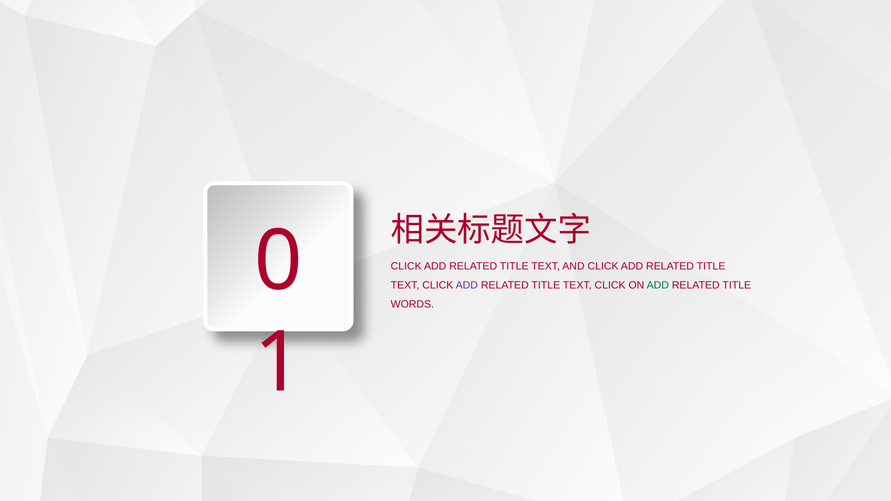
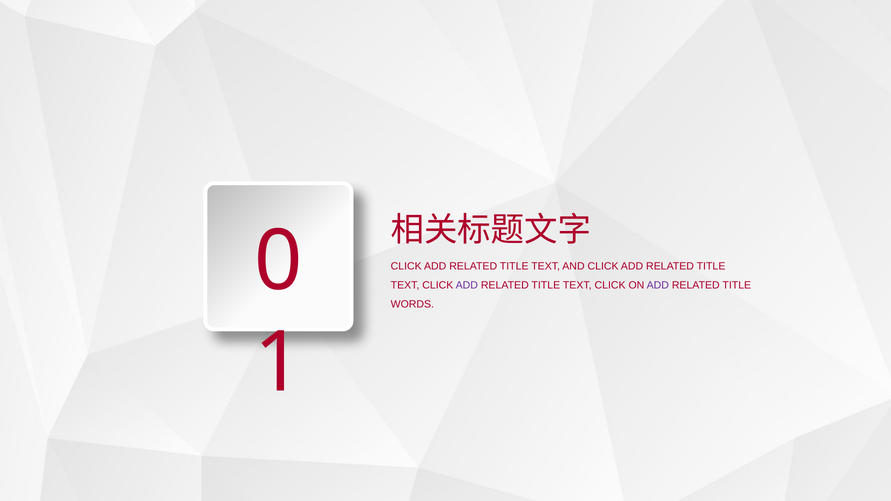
ADD at (658, 285) colour: green -> purple
